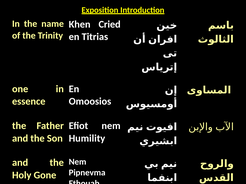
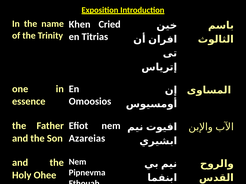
Humility: Humility -> Azareias
Gone: Gone -> Ohee
